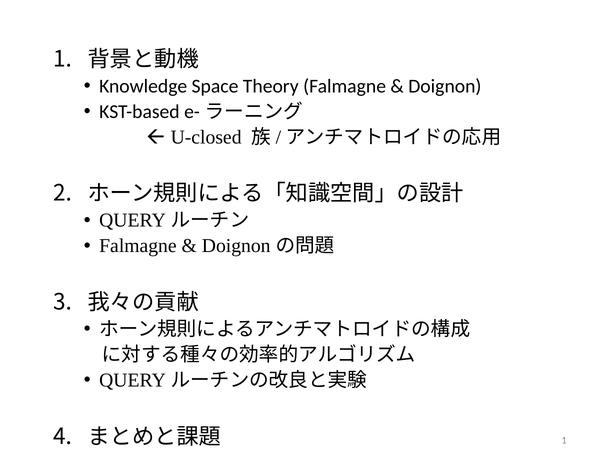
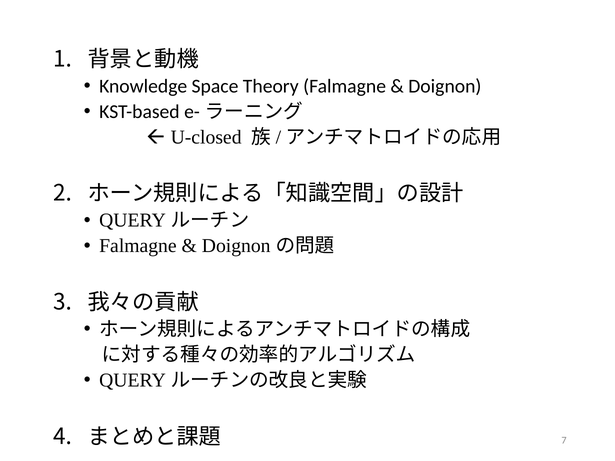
1 at (564, 440): 1 -> 7
